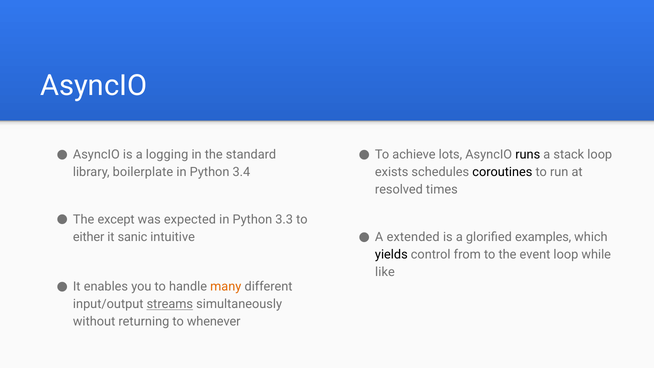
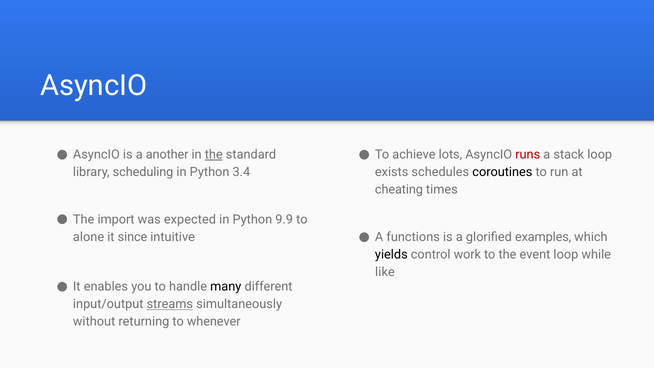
logging: logging -> another
the at (214, 155) underline: none -> present
runs colour: black -> red
boilerplate: boilerplate -> scheduling
resolved: resolved -> cheating
except: except -> import
3.3: 3.3 -> 9.9
extended: extended -> functions
either: either -> alone
sanic: sanic -> since
from: from -> work
many colour: orange -> black
